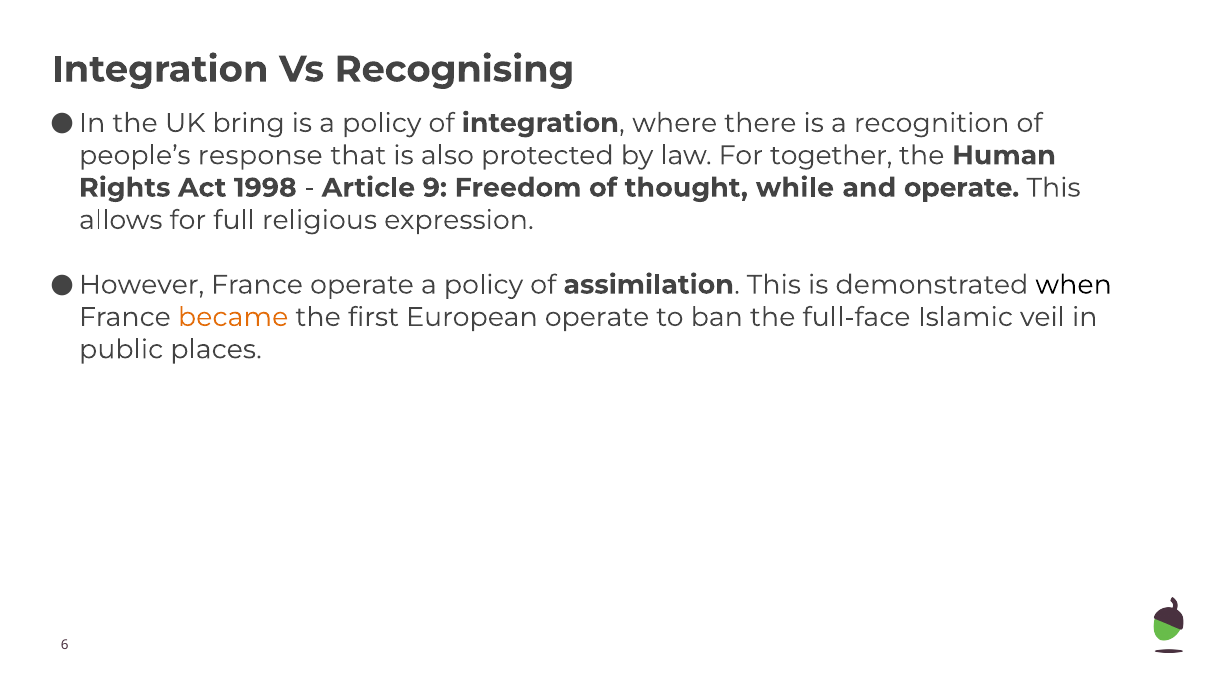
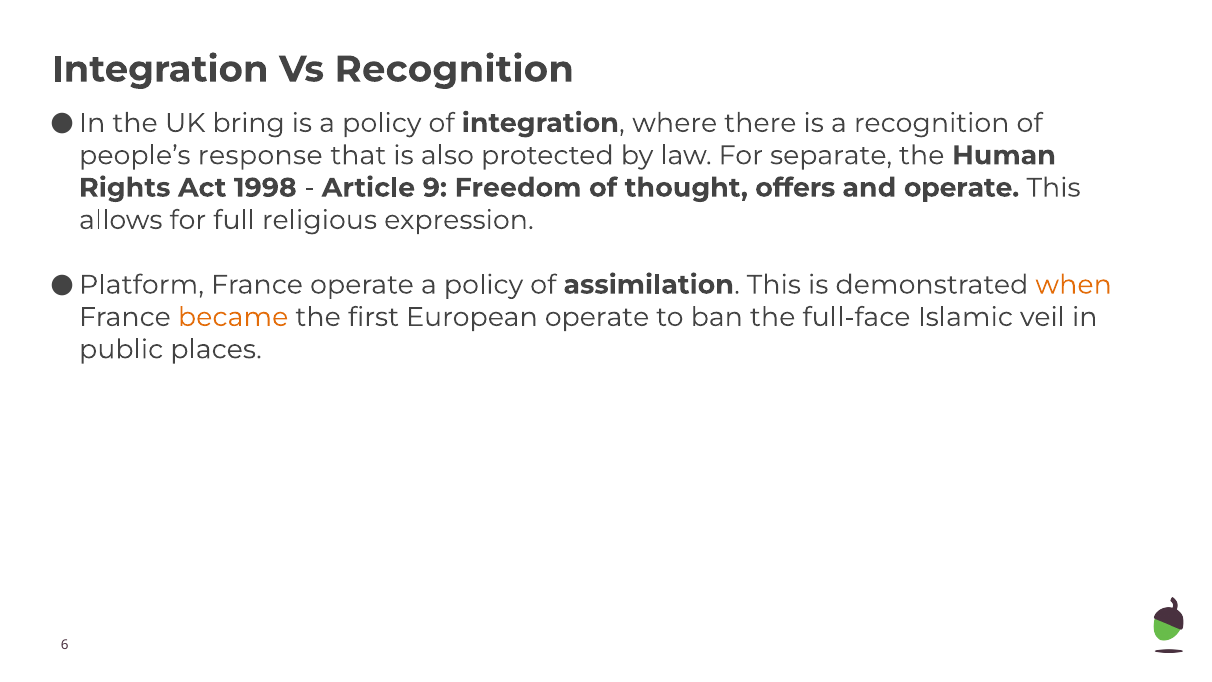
Vs Recognising: Recognising -> Recognition
together: together -> separate
while: while -> offers
However: However -> Platform
when colour: black -> orange
